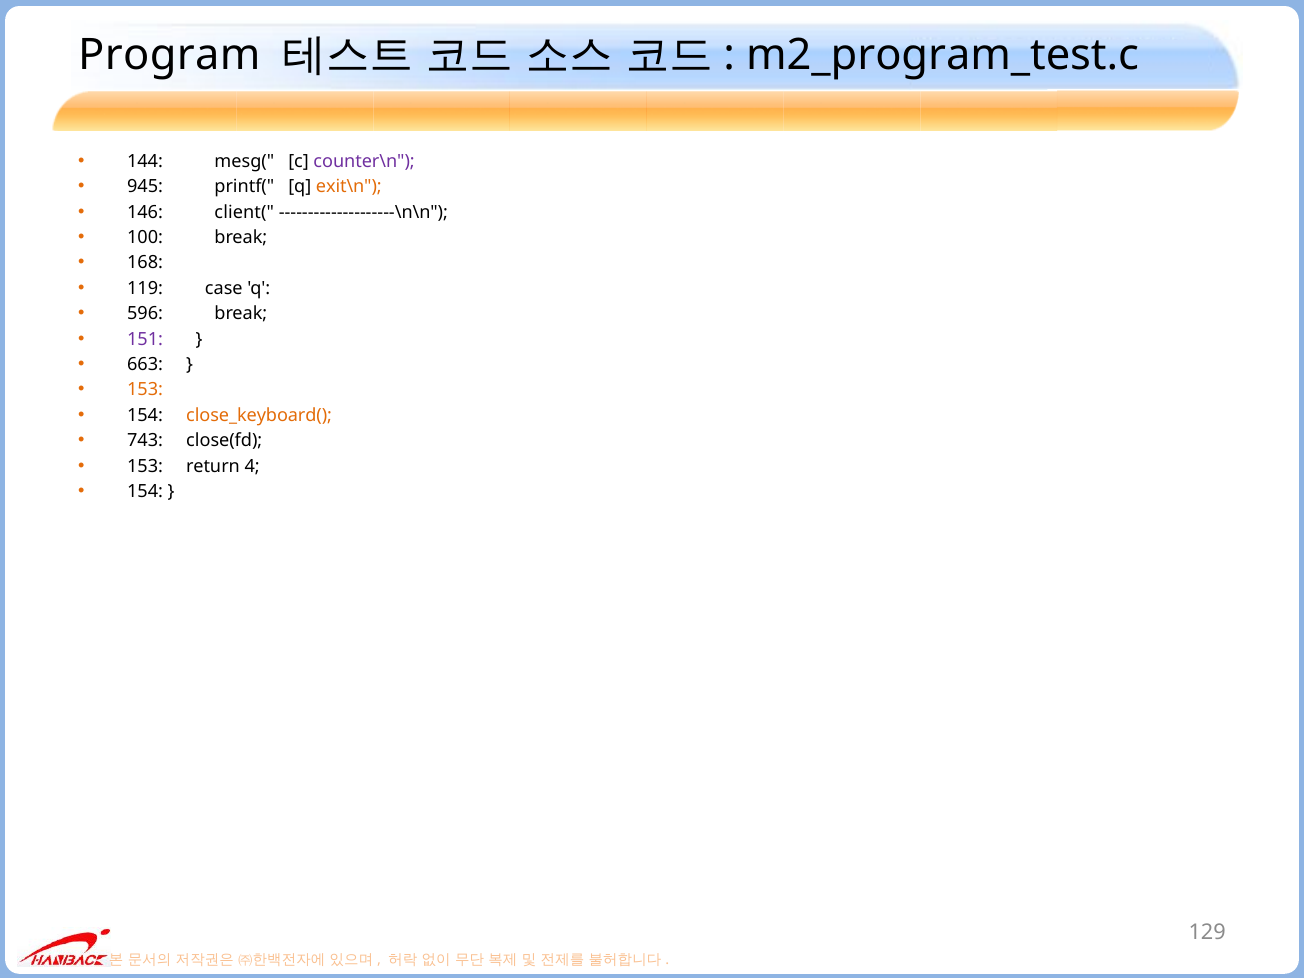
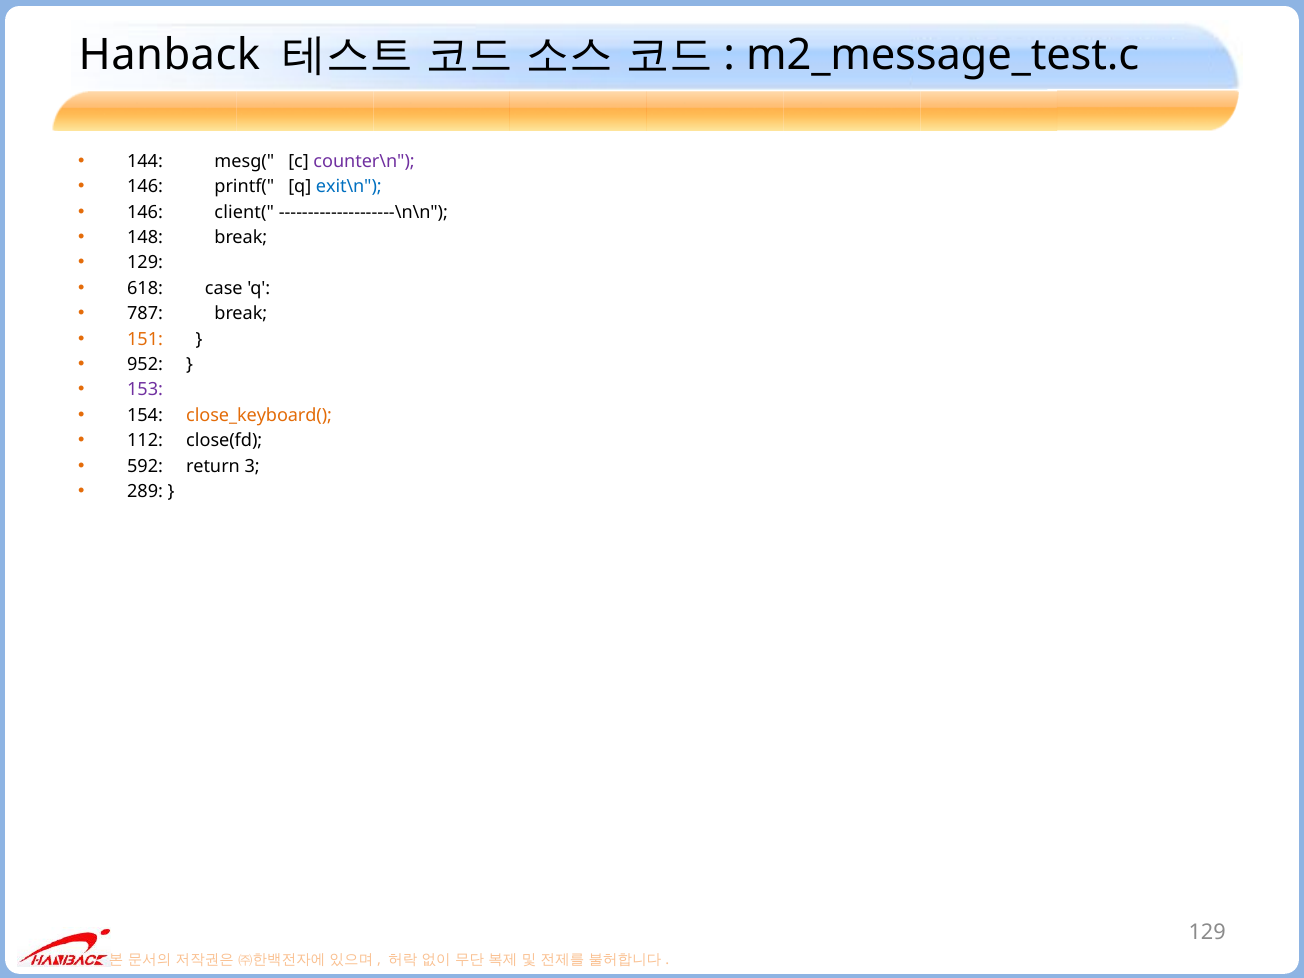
Program: Program -> Hanback
m2_program_test.c: m2_program_test.c -> m2_message_test.c
945 at (145, 187): 945 -> 146
exit\n colour: orange -> blue
100: 100 -> 148
168 at (145, 263): 168 -> 129
119: 119 -> 618
596: 596 -> 787
151 colour: purple -> orange
663: 663 -> 952
153 at (145, 390) colour: orange -> purple
743: 743 -> 112
153 at (145, 466): 153 -> 592
4: 4 -> 3
154 at (145, 492): 154 -> 289
